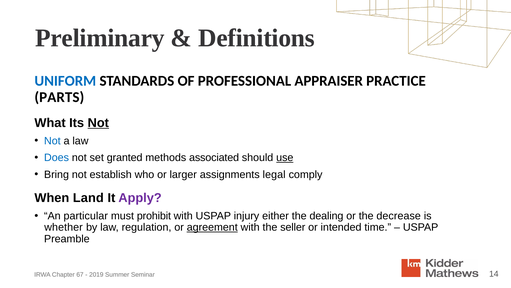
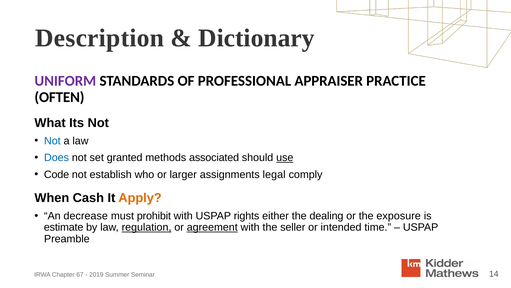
Preliminary: Preliminary -> Description
Definitions: Definitions -> Dictionary
UNIFORM colour: blue -> purple
PARTS: PARTS -> OFTEN
Not at (98, 123) underline: present -> none
Bring: Bring -> Code
Land: Land -> Cash
Apply colour: purple -> orange
particular: particular -> decrease
injury: injury -> rights
decrease: decrease -> exposure
whether: whether -> estimate
regulation underline: none -> present
